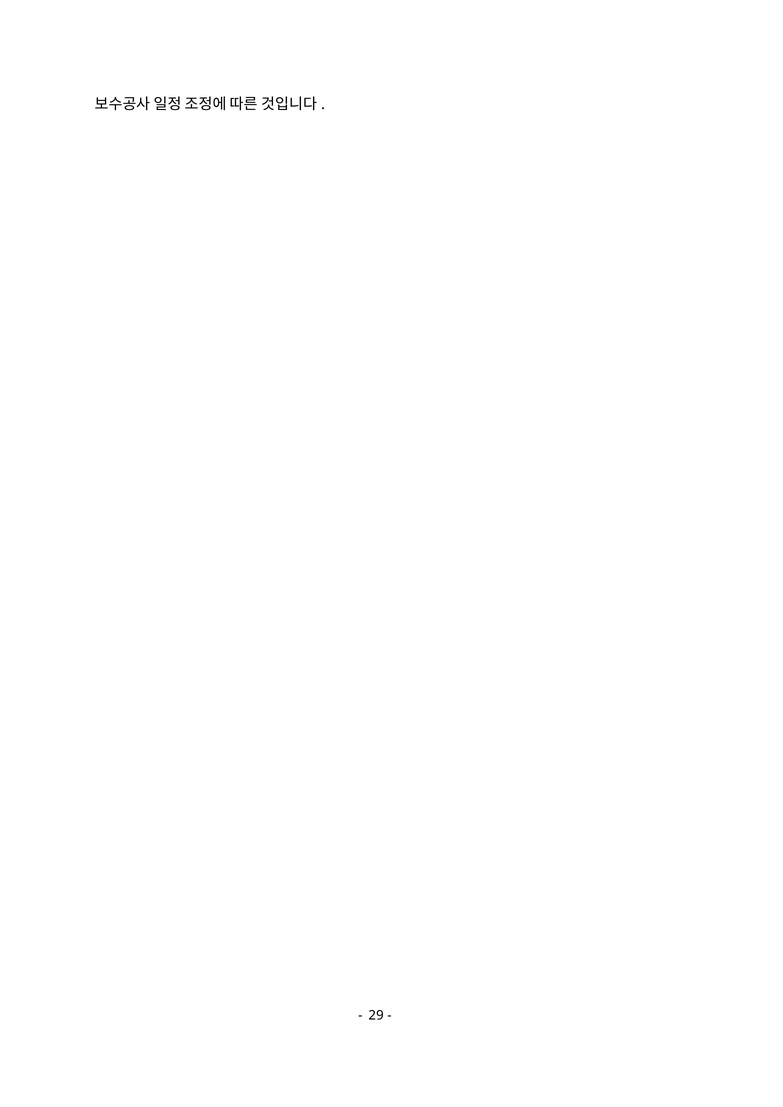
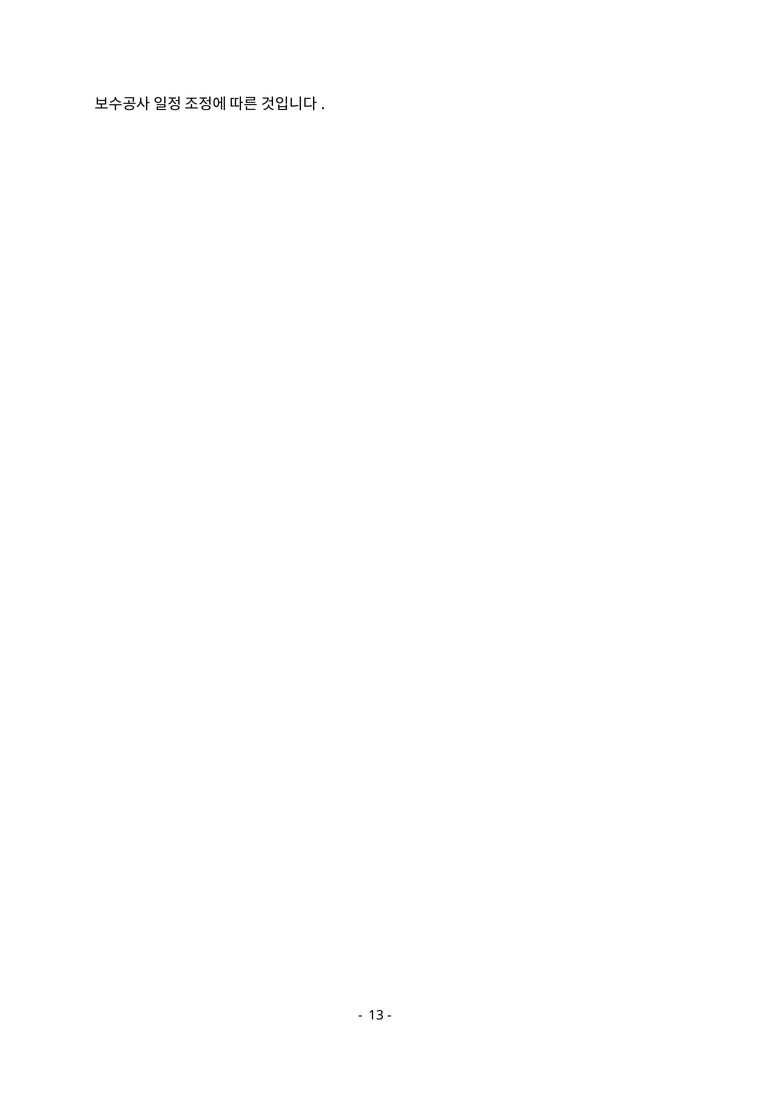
29: 29 -> 13
